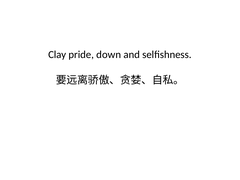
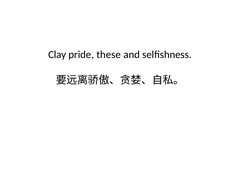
down: down -> these
